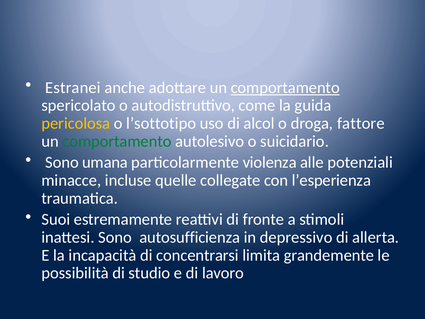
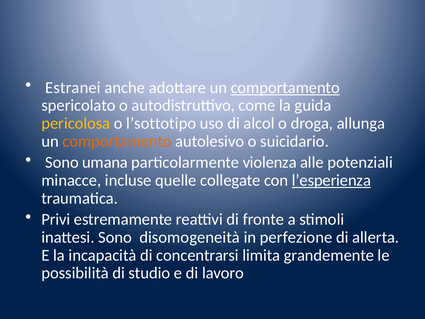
fattore: fattore -> allunga
comportamento at (117, 141) colour: green -> orange
l’esperienza underline: none -> present
Suoi: Suoi -> Privi
autosufficienza: autosufficienza -> disomogeneità
depressivo: depressivo -> perfezione
